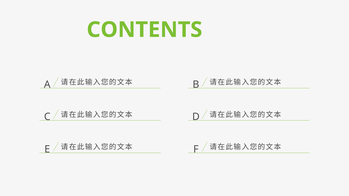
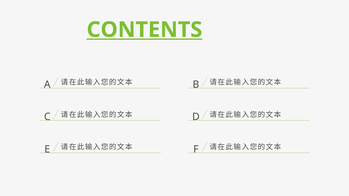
CONTENTS underline: none -> present
